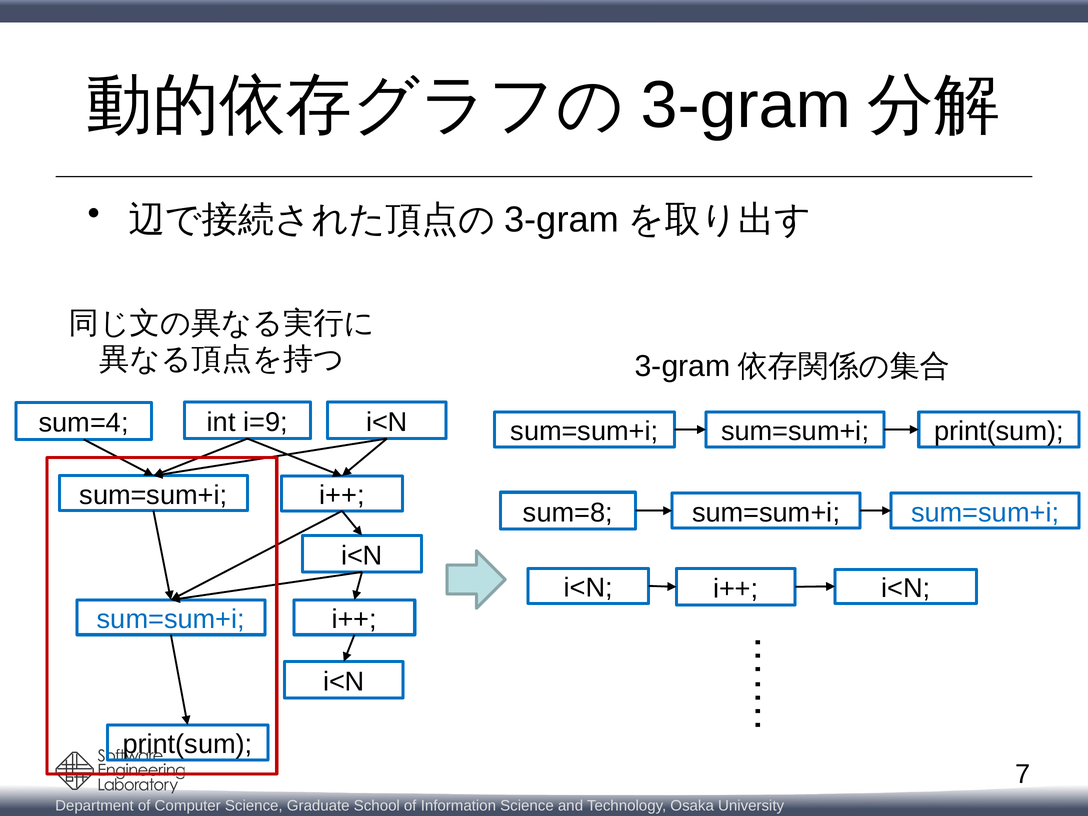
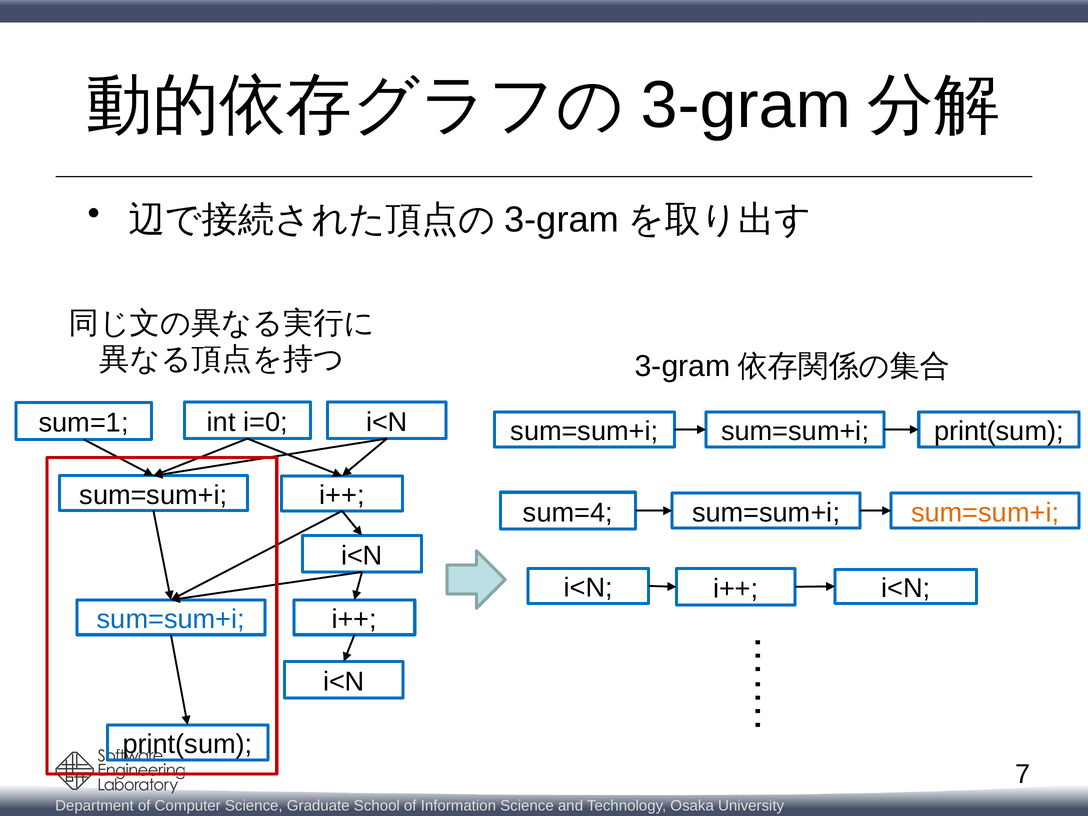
i=9: i=9 -> i=0
sum=4: sum=4 -> sum=1
sum=8: sum=8 -> sum=4
sum=sum+i at (985, 513) colour: blue -> orange
